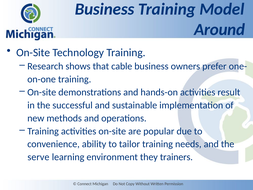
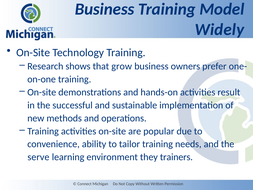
Around: Around -> Widely
cable: cable -> grow
